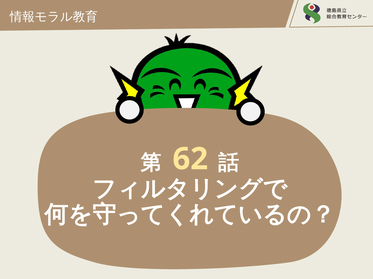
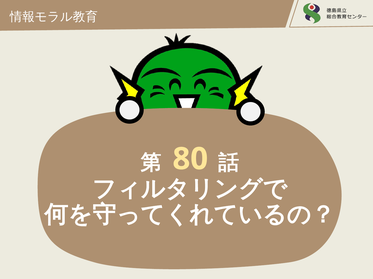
62: 62 -> 80
